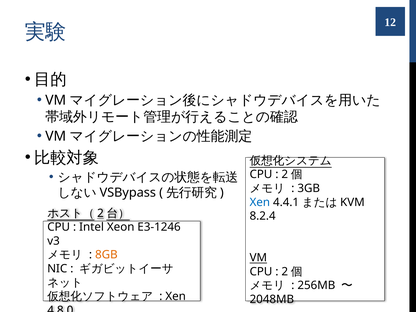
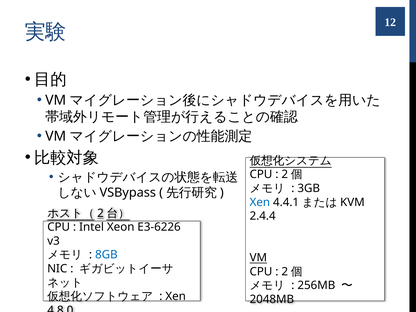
8.2.4: 8.2.4 -> 2.4.4
E3-1246: E3-1246 -> E3-6226
8GB colour: orange -> blue
